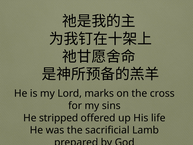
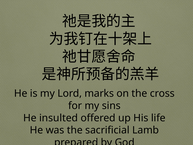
stripped: stripped -> insulted
